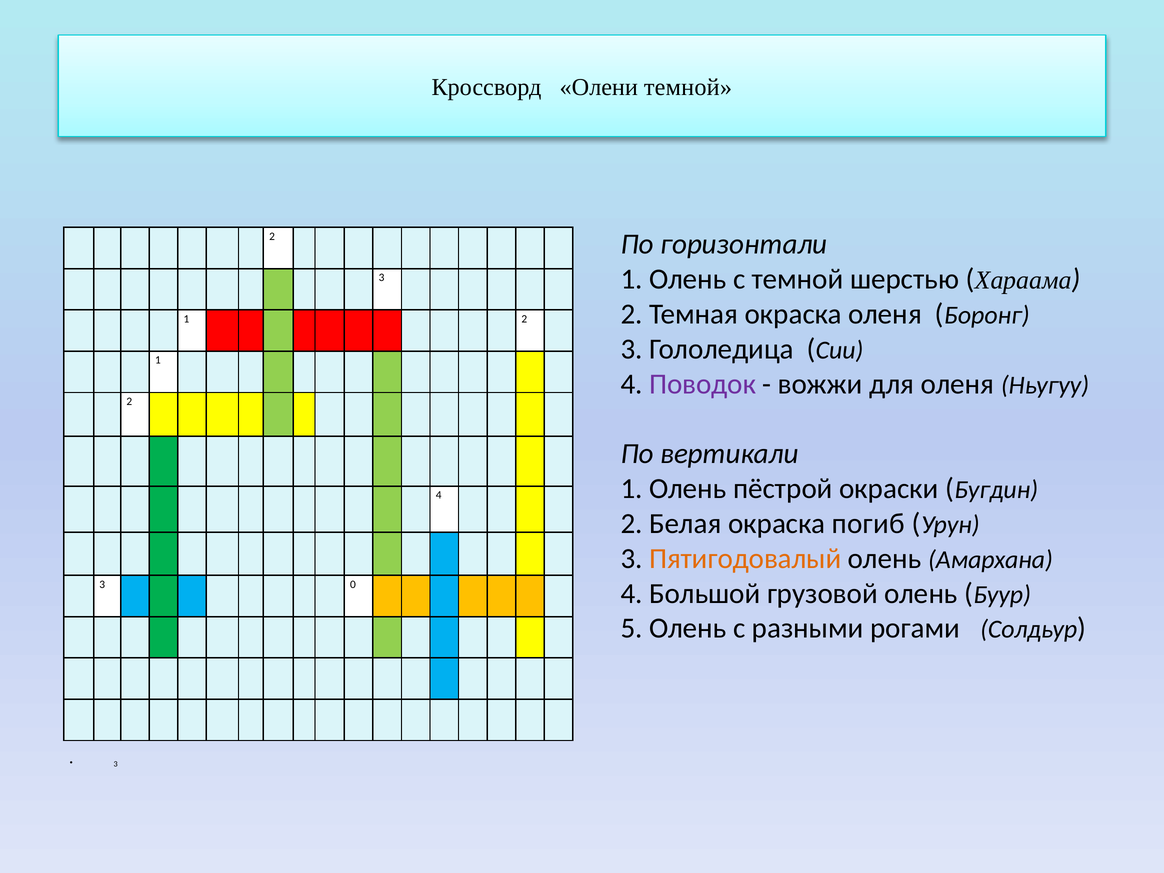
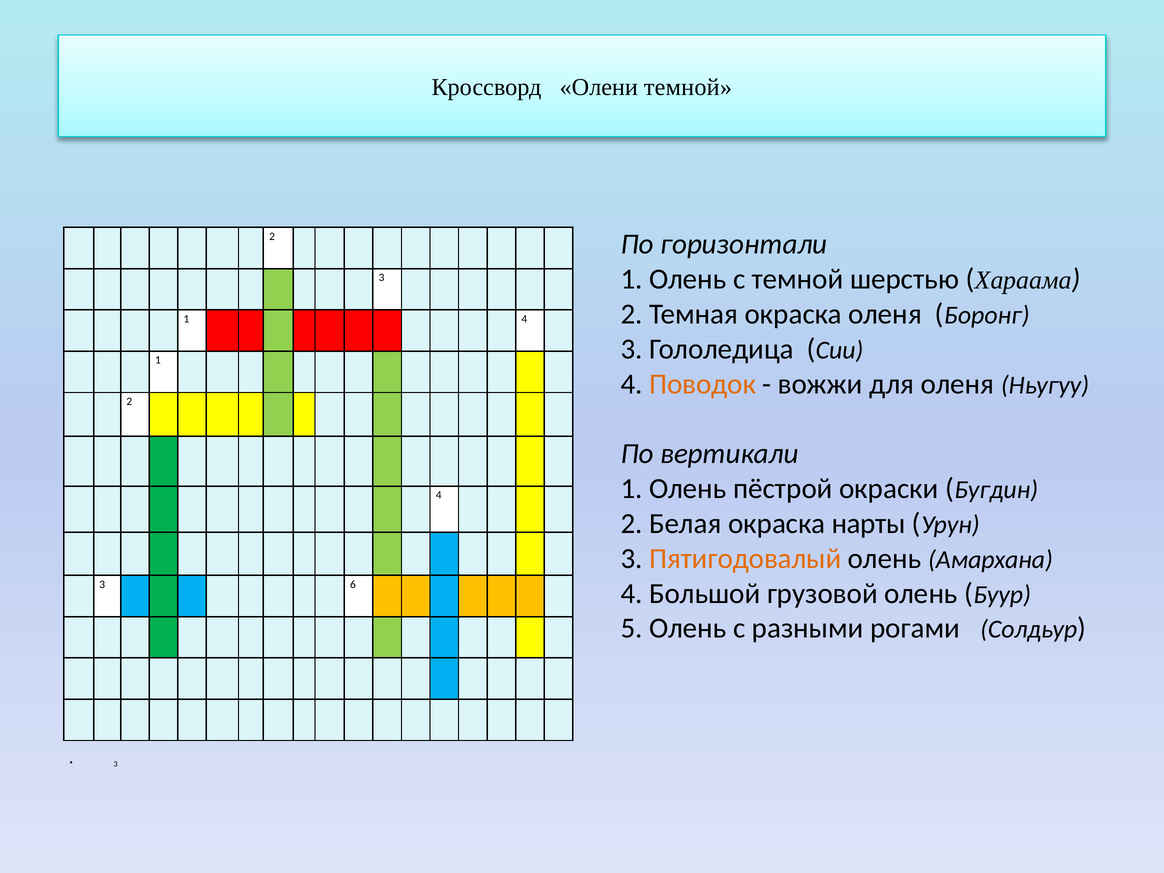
2 at (524, 319): 2 -> 4
Поводок colour: purple -> orange
погиб: погиб -> нарты
0: 0 -> 6
